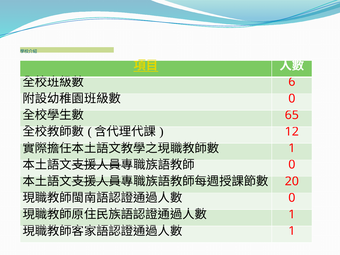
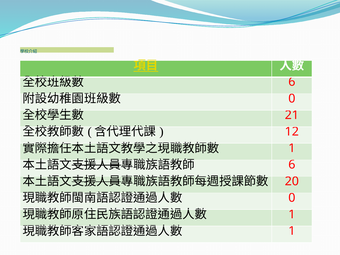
65: 65 -> 21
0 at (292, 165): 0 -> 6
